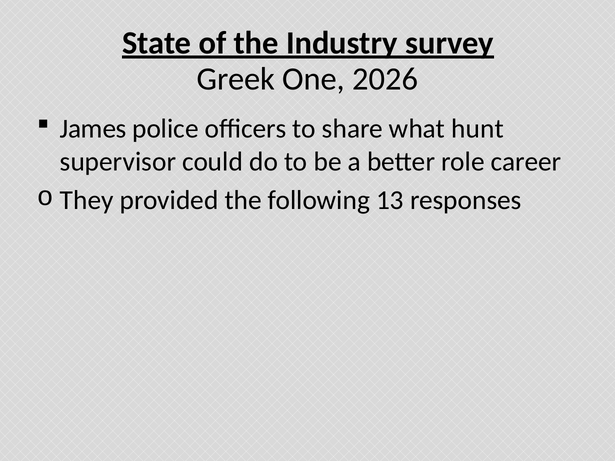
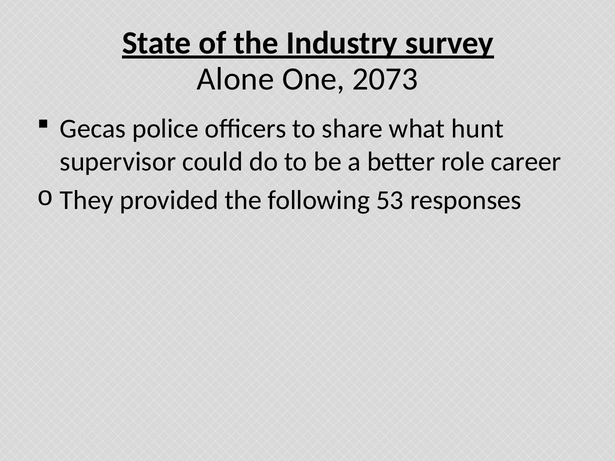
Greek: Greek -> Alone
2026: 2026 -> 2073
James: James -> Gecas
13: 13 -> 53
